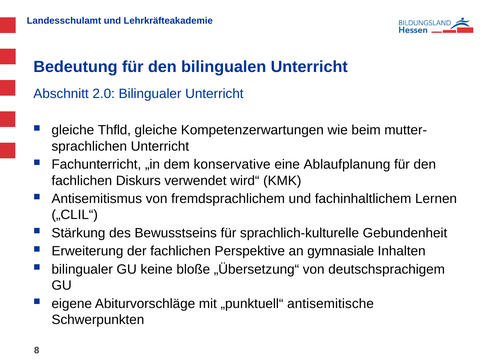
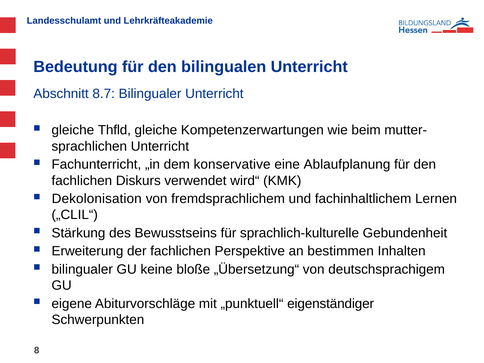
2.0: 2.0 -> 8.7
Antisemitismus: Antisemitismus -> Dekolonisation
gymnasiale: gymnasiale -> bestimmen
antisemitische: antisemitische -> eigenständiger
